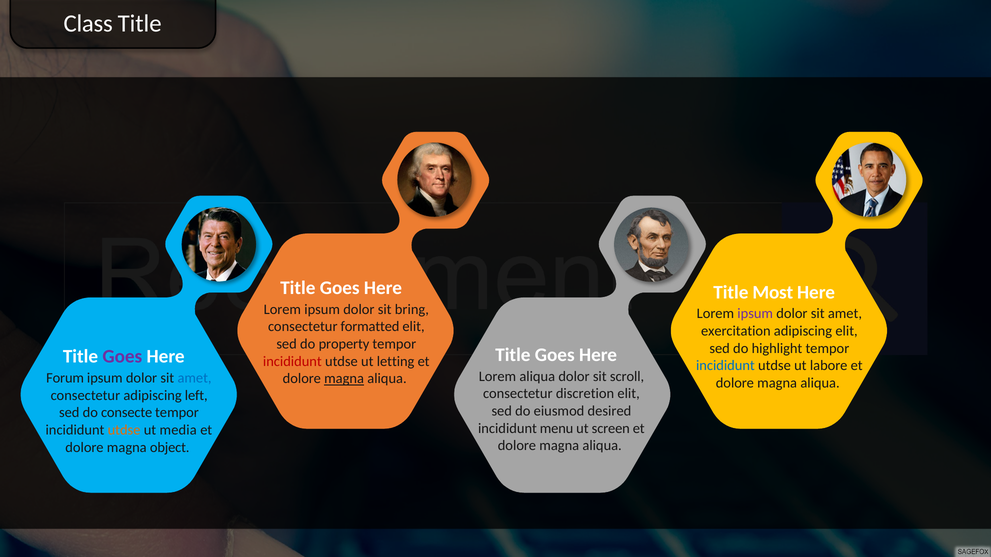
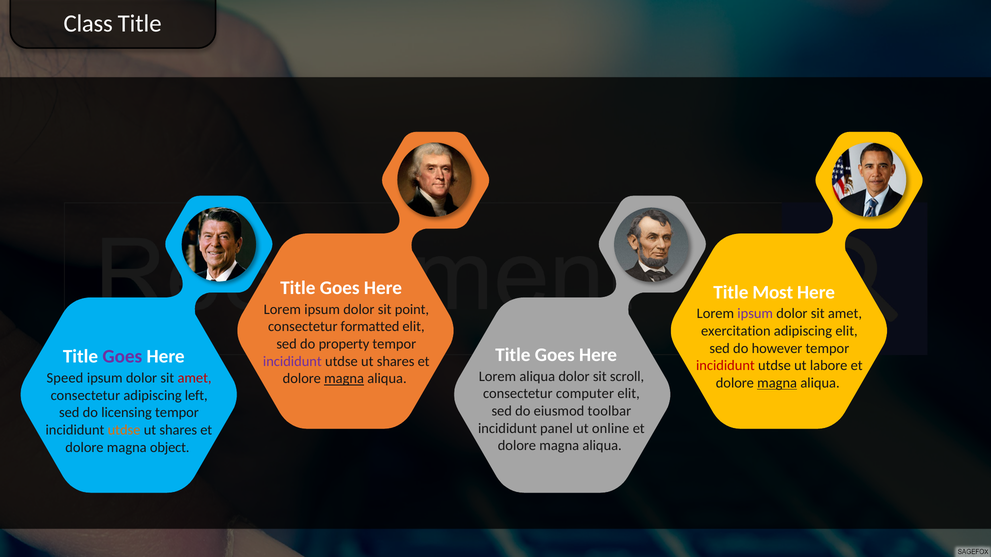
bring: bring -> point
highlight: highlight -> however
incididunt at (292, 362) colour: red -> purple
letting at (396, 362): letting -> shares
incididunt at (725, 366) colour: blue -> red
Forum: Forum -> Speed
amet at (195, 378) colour: blue -> red
magna at (777, 383) underline: none -> present
discretion: discretion -> computer
desired: desired -> toolbar
consecte: consecte -> licensing
menu: menu -> panel
screen: screen -> online
media at (178, 430): media -> shares
